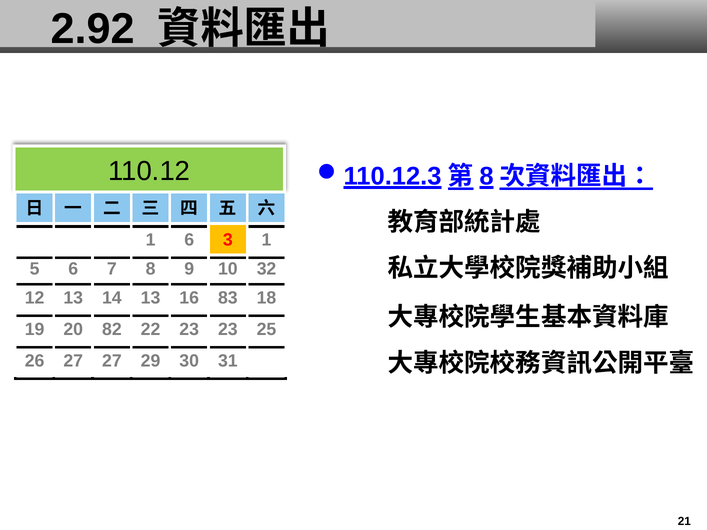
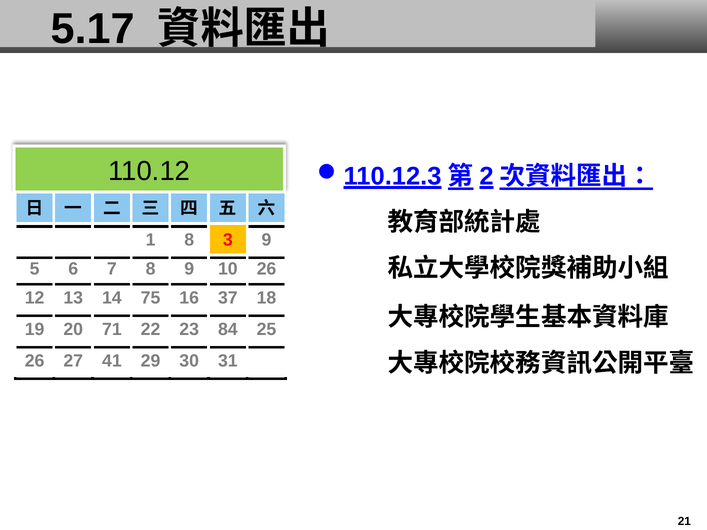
2.92: 2.92 -> 5.17
8 at (487, 176): 8 -> 2
1 6: 6 -> 8
3 1: 1 -> 9
10 32: 32 -> 26
14 13: 13 -> 75
83: 83 -> 37
82: 82 -> 71
23 23: 23 -> 84
27 27: 27 -> 41
